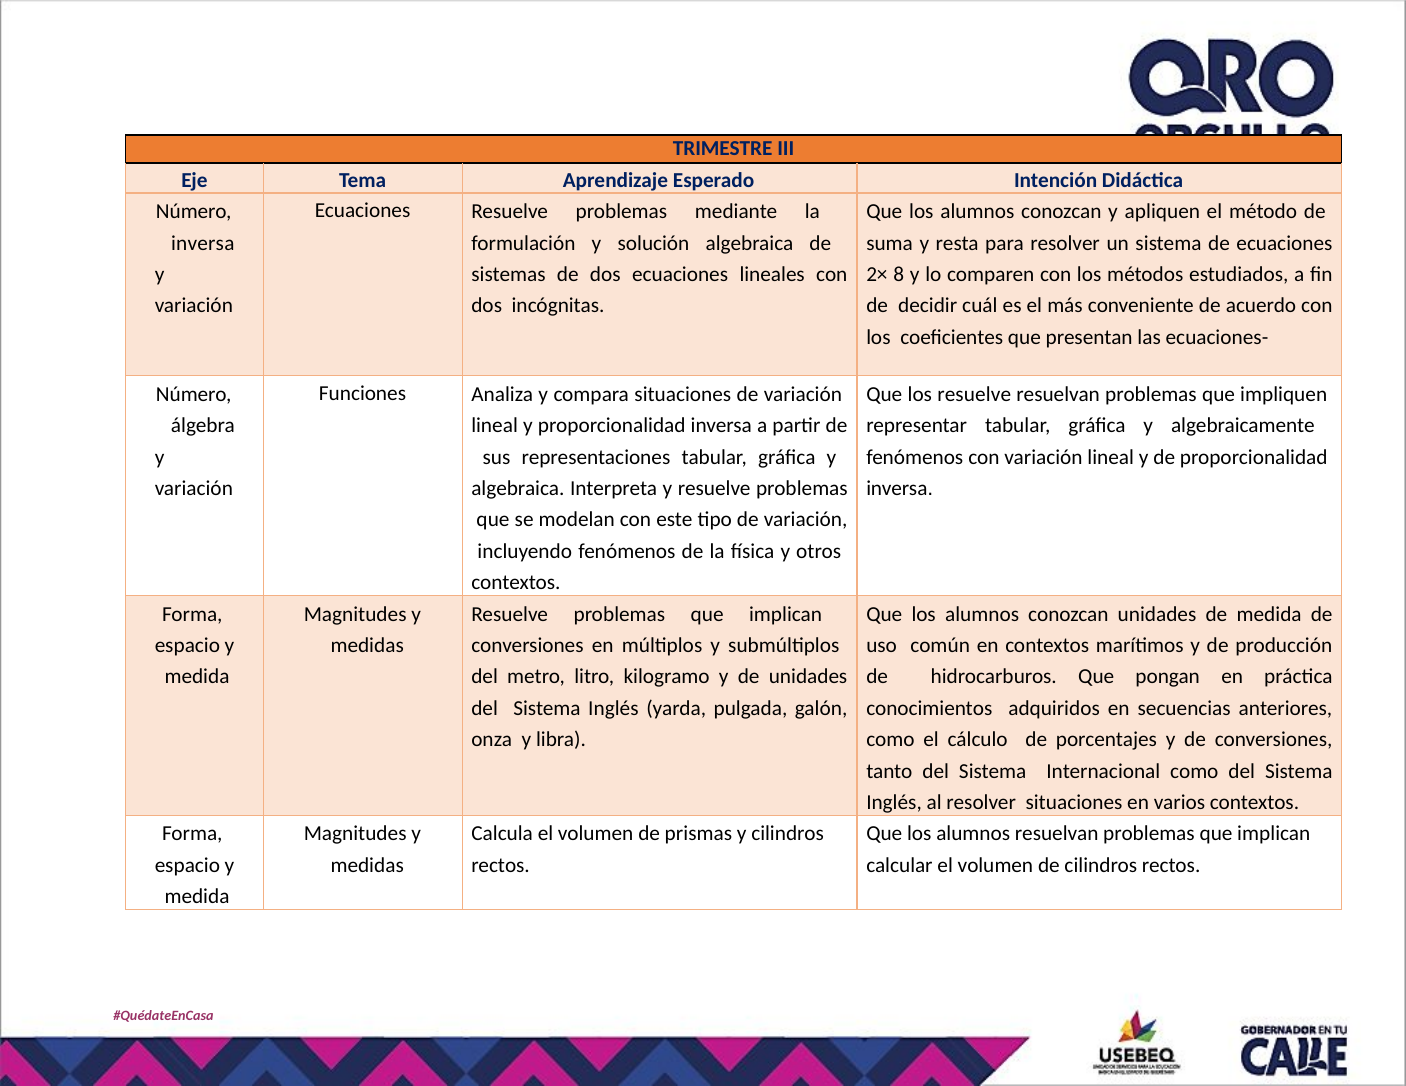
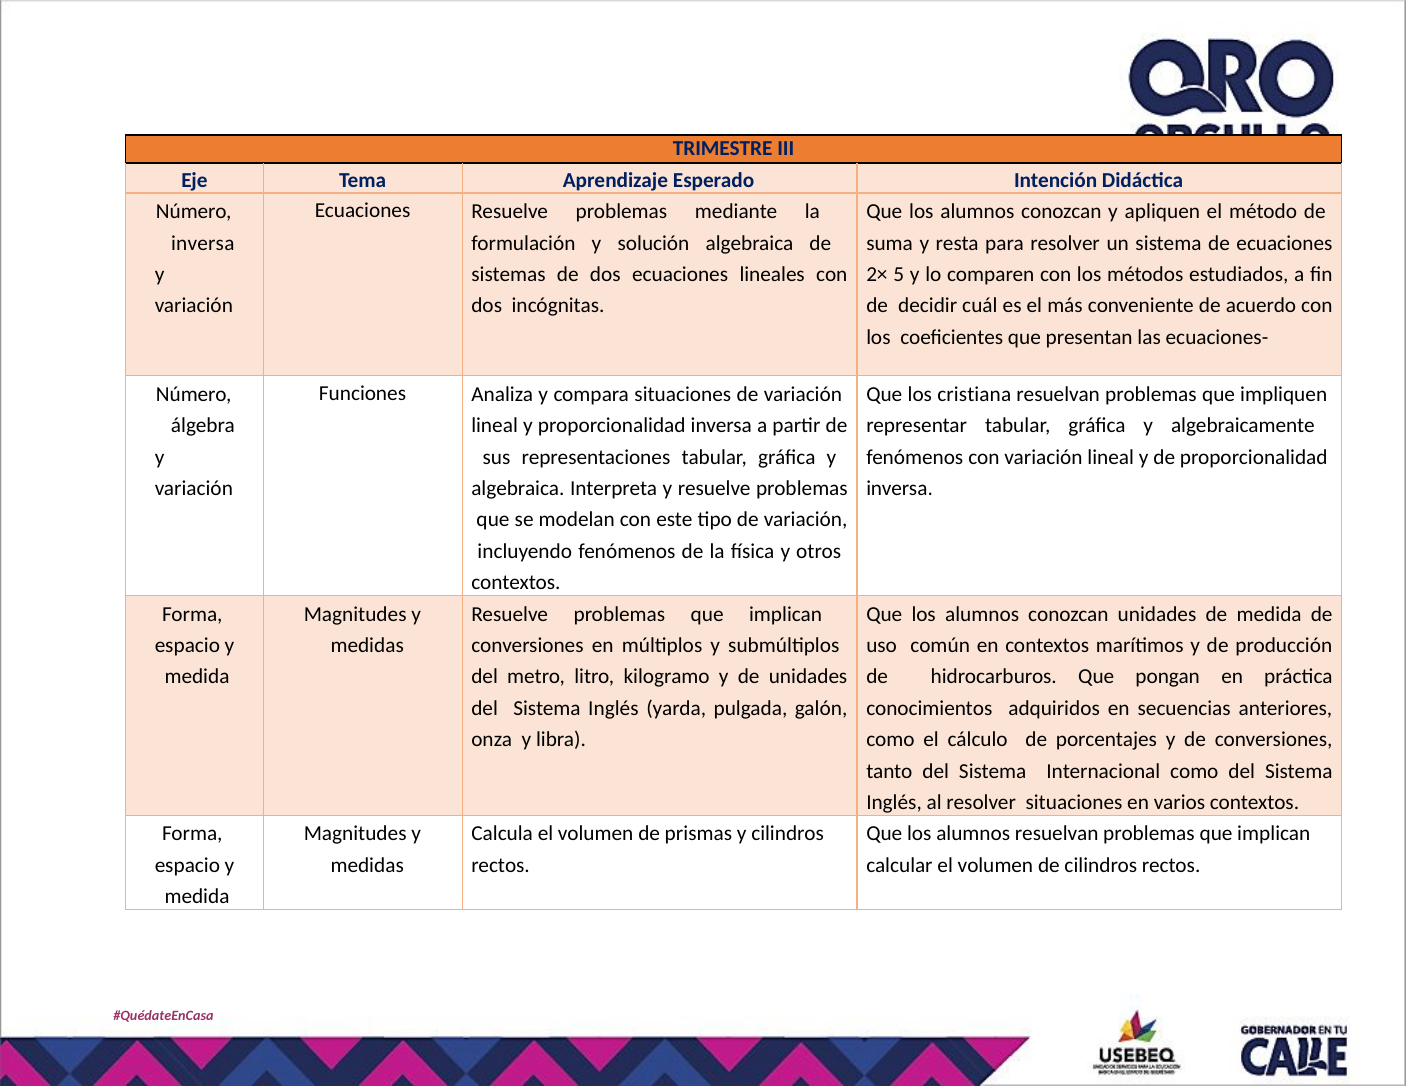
8: 8 -> 5
los resuelve: resuelve -> cristiana
